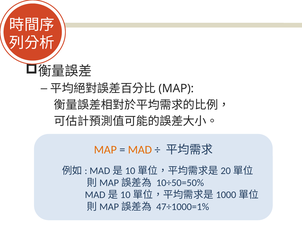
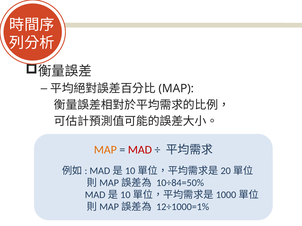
MAD colour: orange -> red
10÷50=50%: 10÷50=50% -> 10÷84=50%
47÷1000=1%: 47÷1000=1% -> 12÷1000=1%
